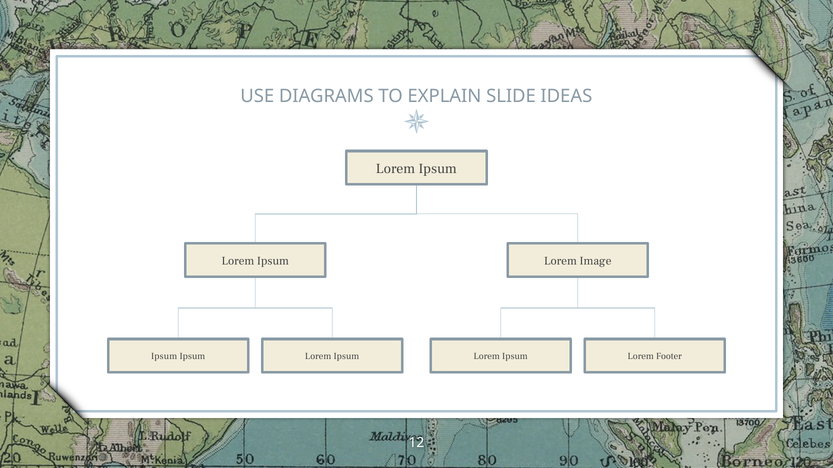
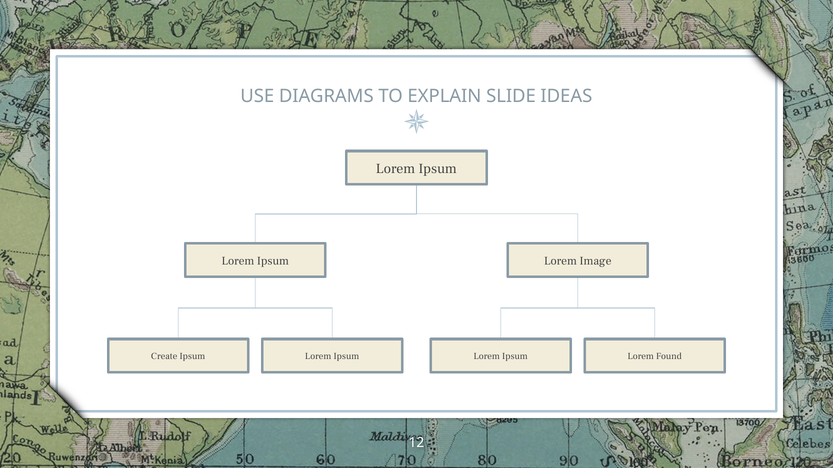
Ipsum at (164, 357): Ipsum -> Create
Footer: Footer -> Found
